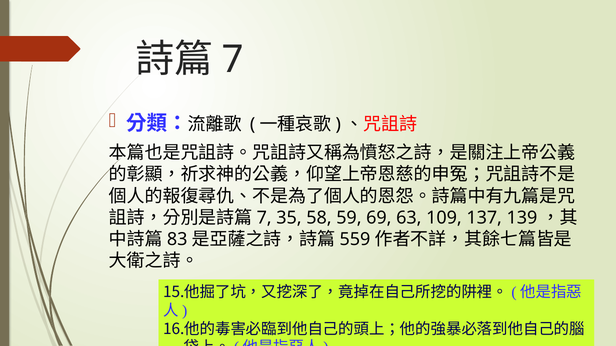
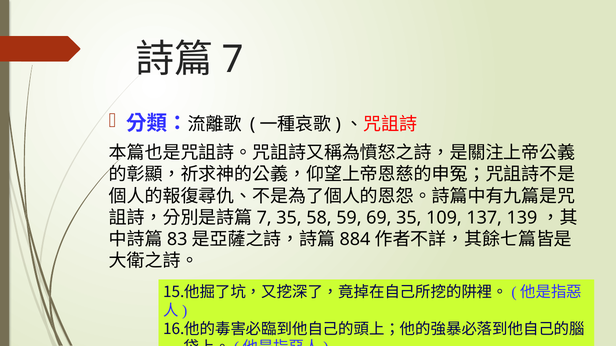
69 63: 63 -> 35
559: 559 -> 884
